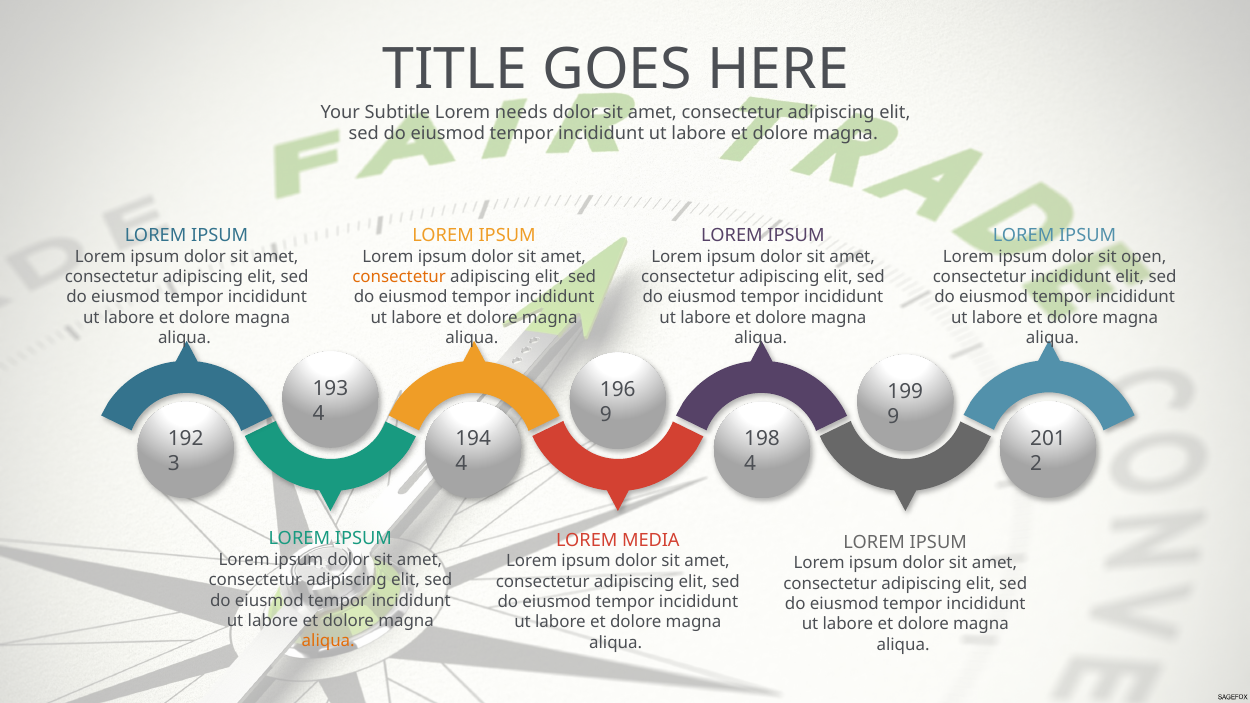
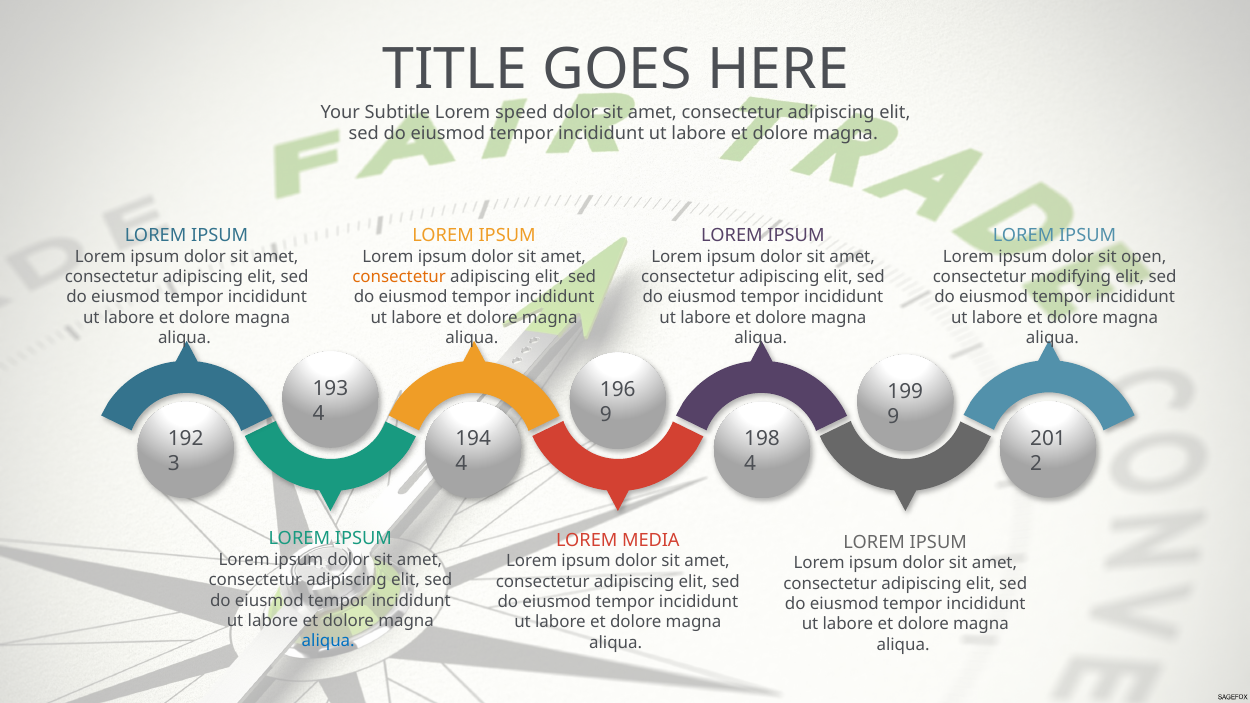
needs: needs -> speed
consectetur incididunt: incididunt -> modifying
aliqua at (328, 641) colour: orange -> blue
